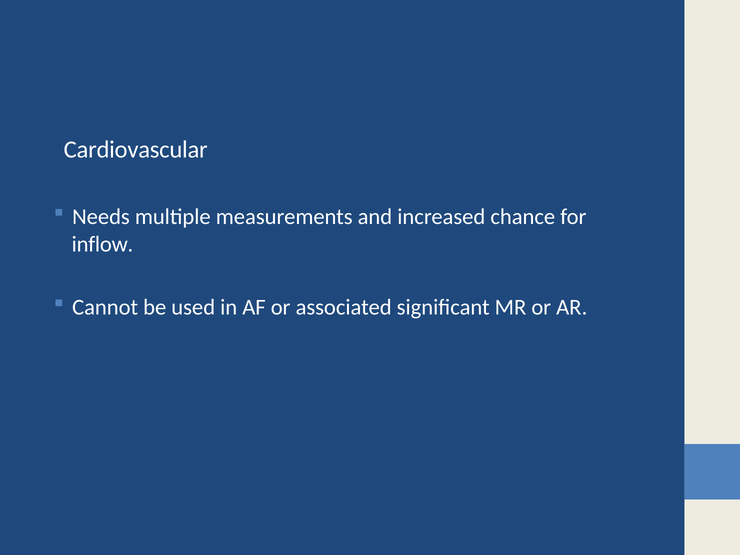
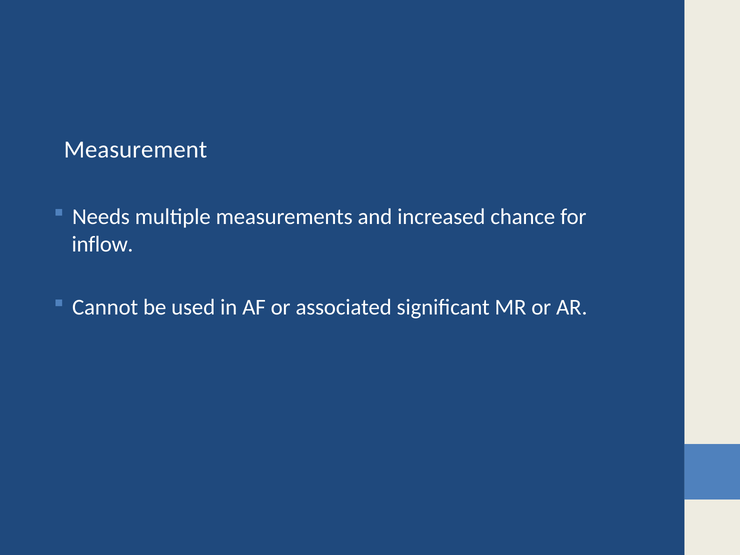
Cardiovascular: Cardiovascular -> Measurement
